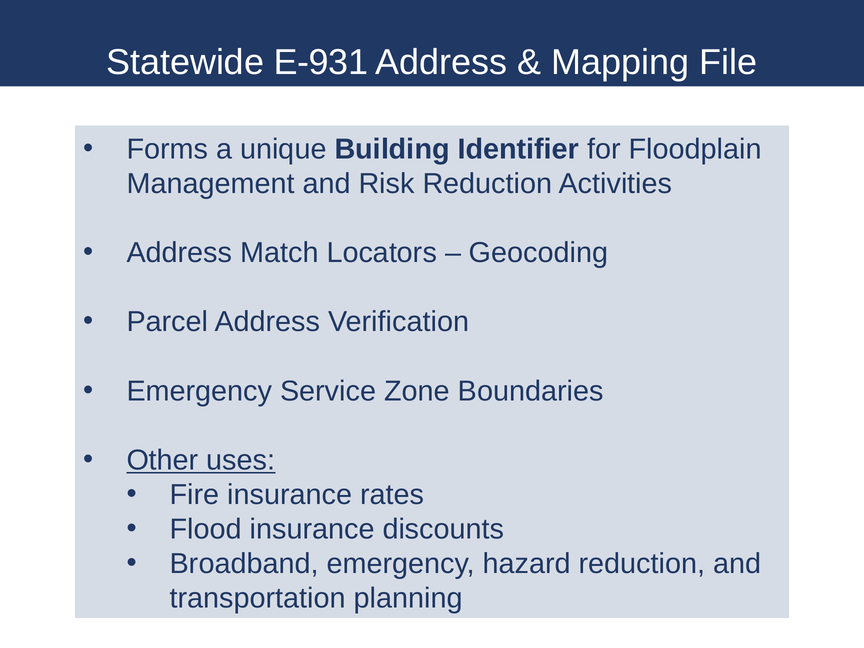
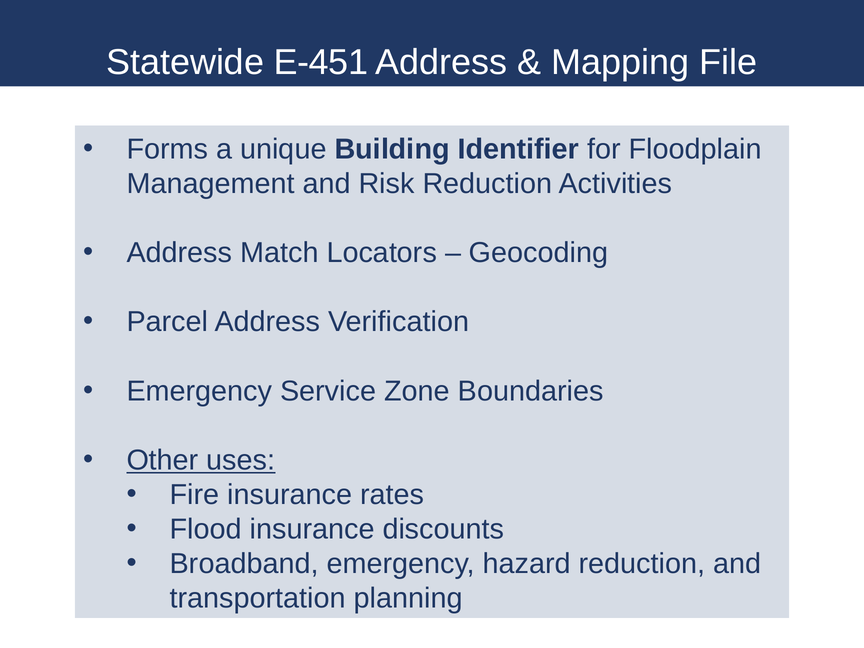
E-931: E-931 -> E-451
